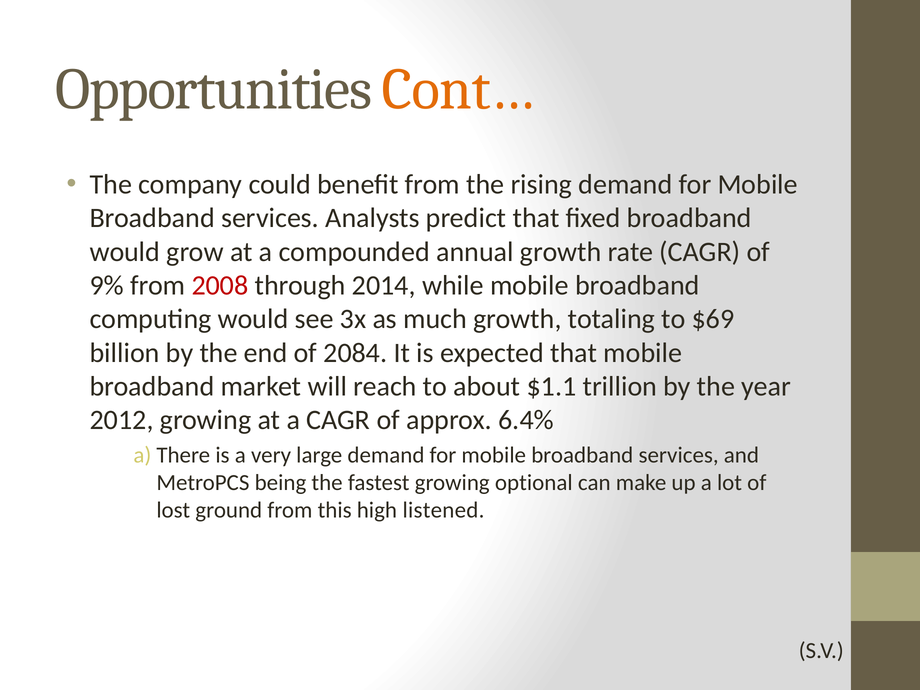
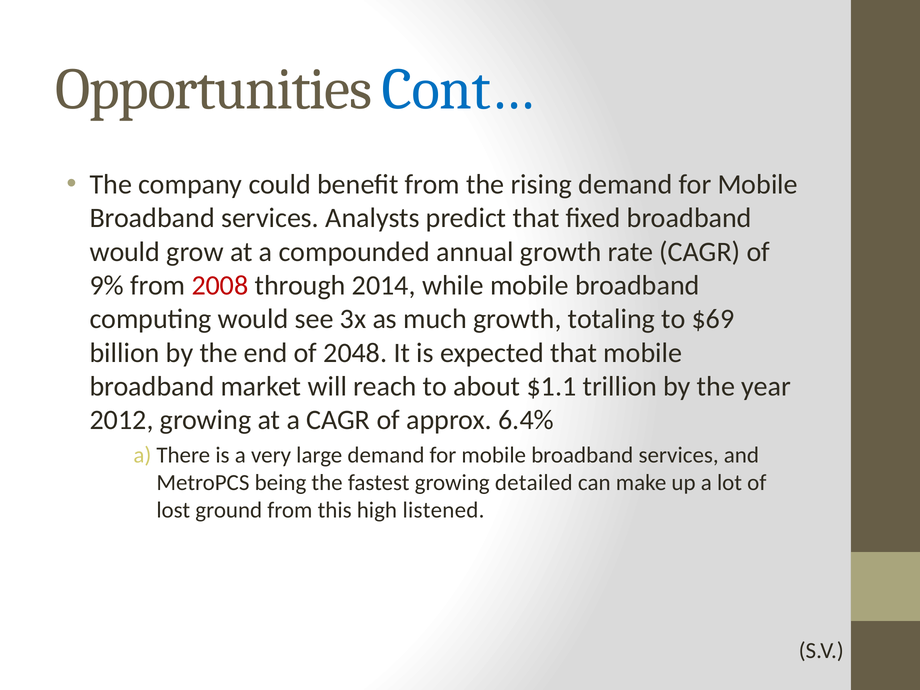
Cont… colour: orange -> blue
2084: 2084 -> 2048
optional: optional -> detailed
